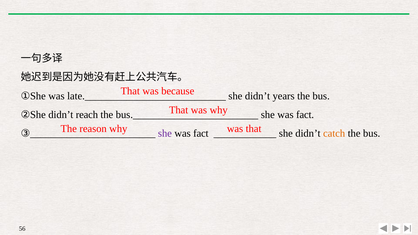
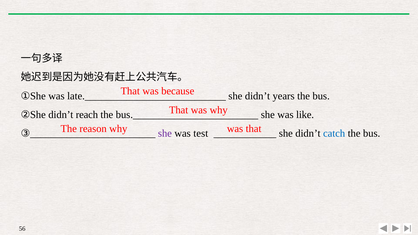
fact at (305, 115): fact -> like
fact at (201, 134): fact -> test
catch colour: orange -> blue
